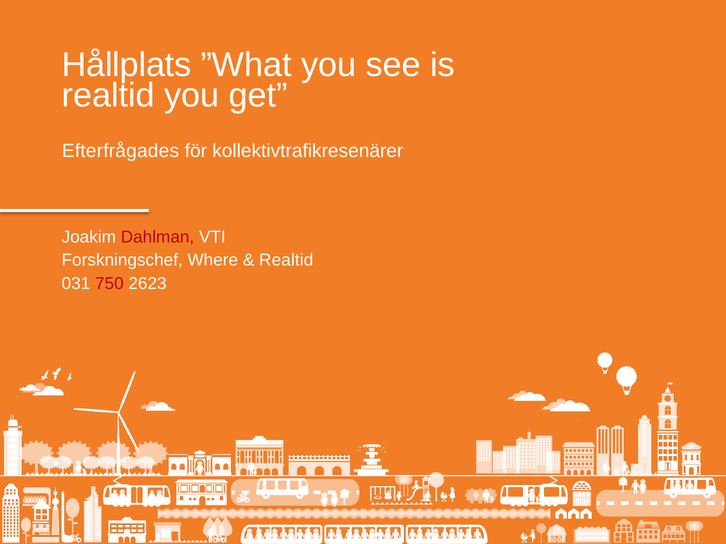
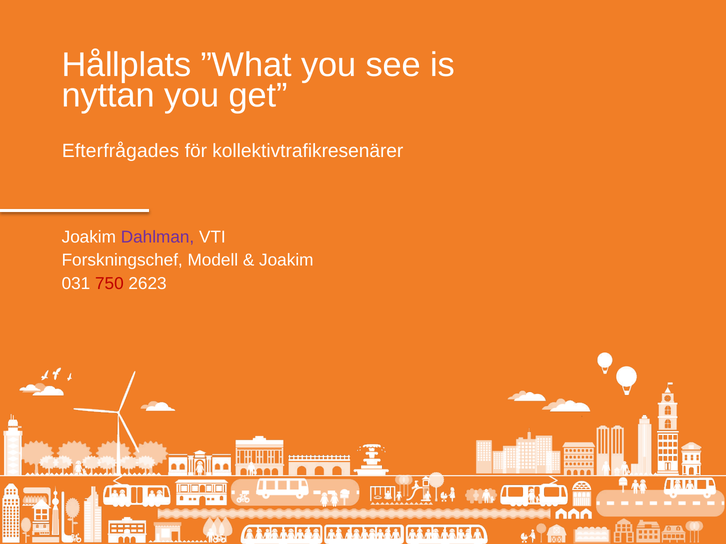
realtid at (108, 96): realtid -> nyttan
Dahlman colour: red -> purple
Where: Where -> Modell
Realtid at (286, 261): Realtid -> Joakim
